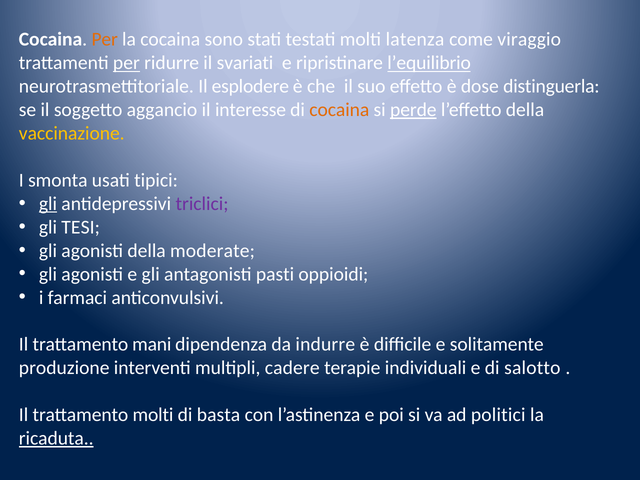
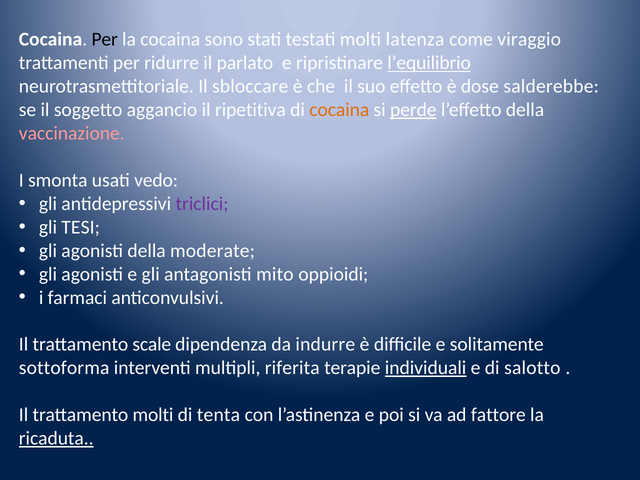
Per at (105, 40) colour: orange -> black
per at (126, 63) underline: present -> none
svariati: svariati -> parlato
esplodere: esplodere -> sbloccare
distinguerla: distinguerla -> salderebbe
interesse: interesse -> ripetitiva
vaccinazione colour: yellow -> pink
tipici: tipici -> vedo
gli at (48, 204) underline: present -> none
pasti: pasti -> mito
mani: mani -> scale
produzione: produzione -> sottoforma
cadere: cadere -> riferita
individuali underline: none -> present
basta: basta -> tenta
politici: politici -> fattore
